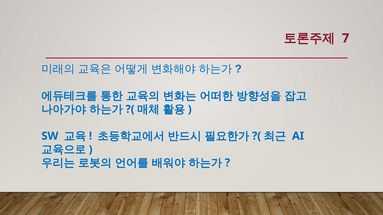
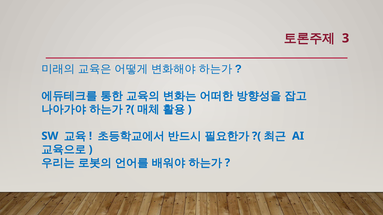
7: 7 -> 3
